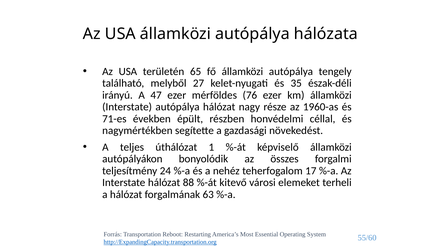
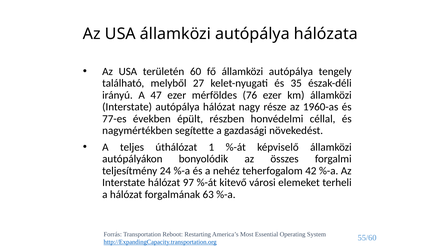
65: 65 -> 60
71-es: 71-es -> 77-es
17: 17 -> 42
88: 88 -> 97
